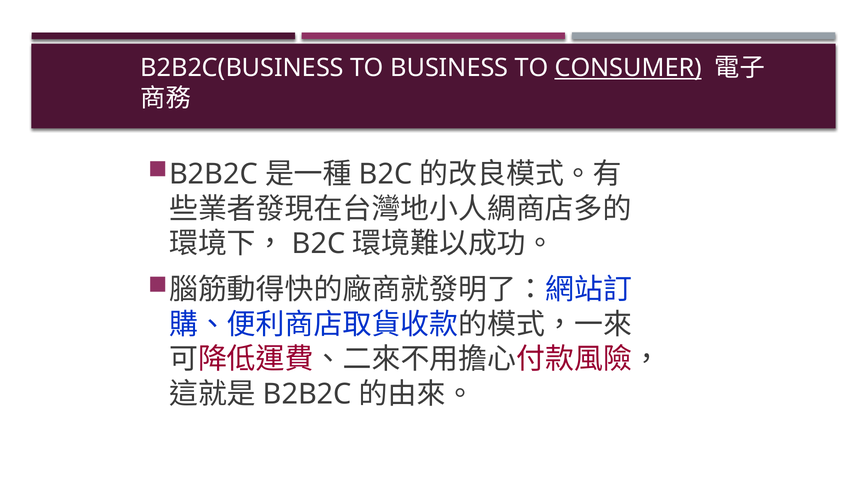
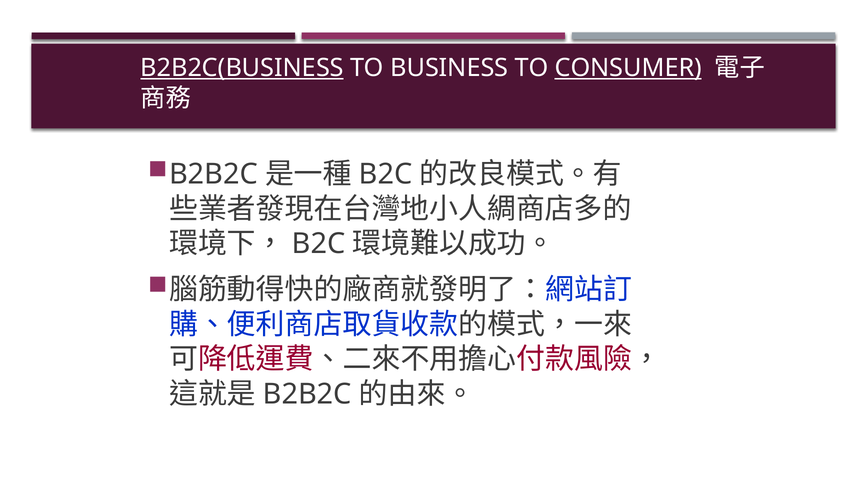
B2B2C(BUSINESS underline: none -> present
